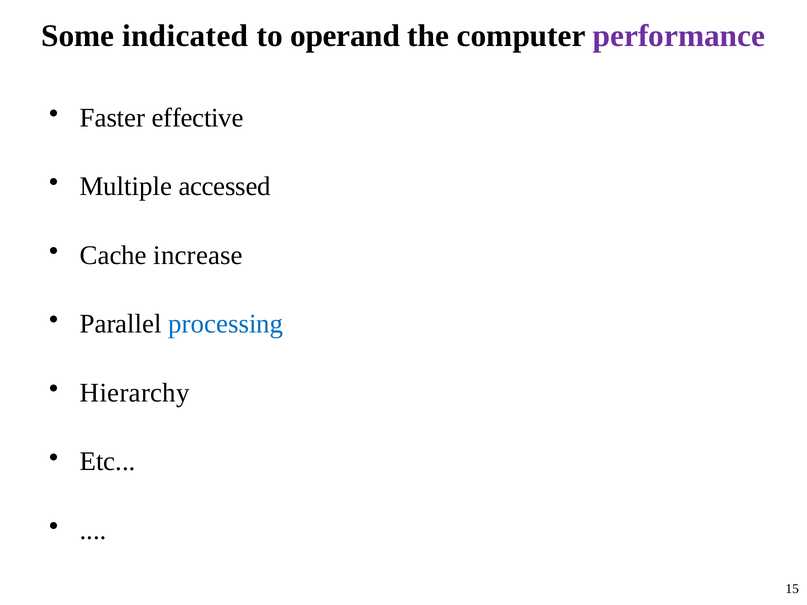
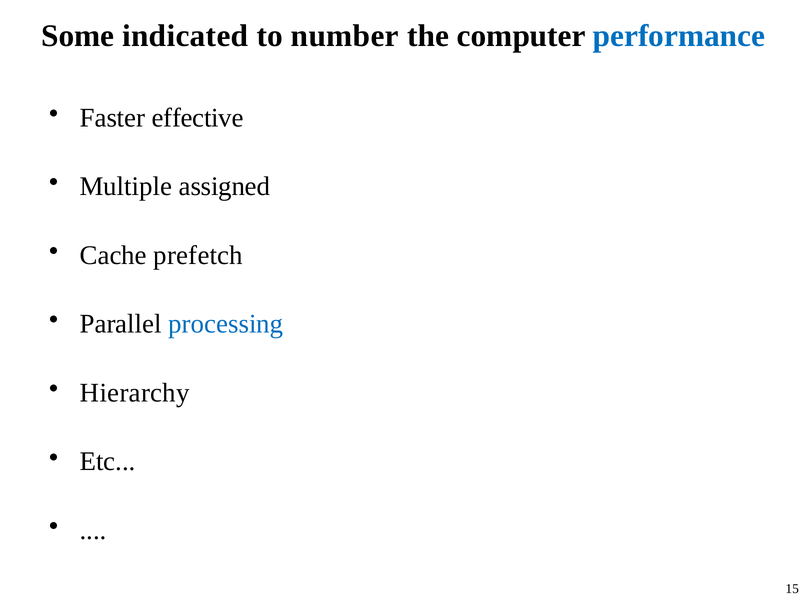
operand: operand -> number
performance colour: purple -> blue
accessed: accessed -> assigned
increase: increase -> prefetch
